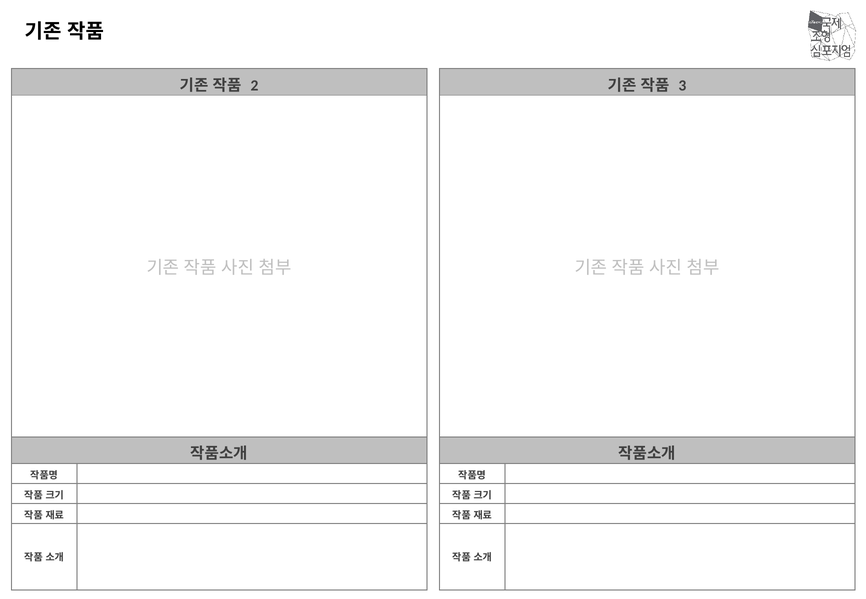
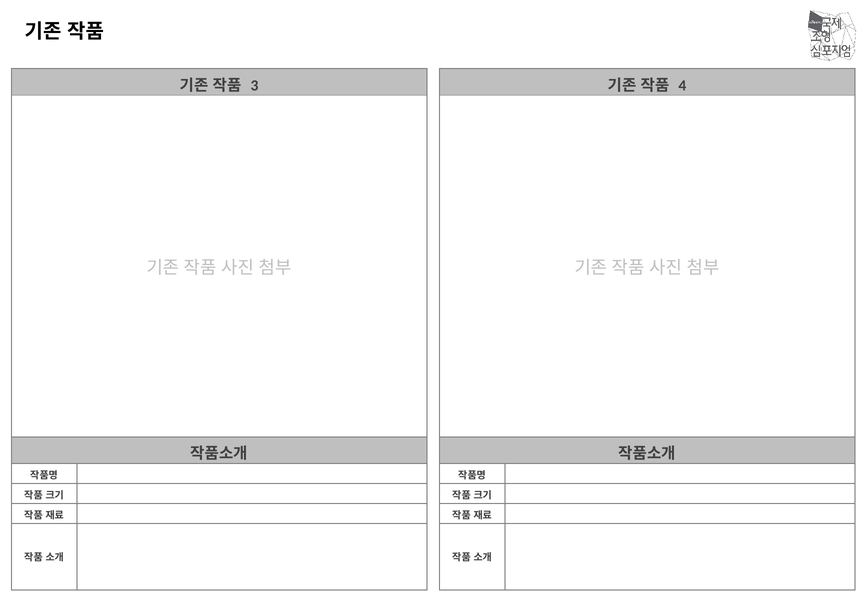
2: 2 -> 3
3: 3 -> 4
